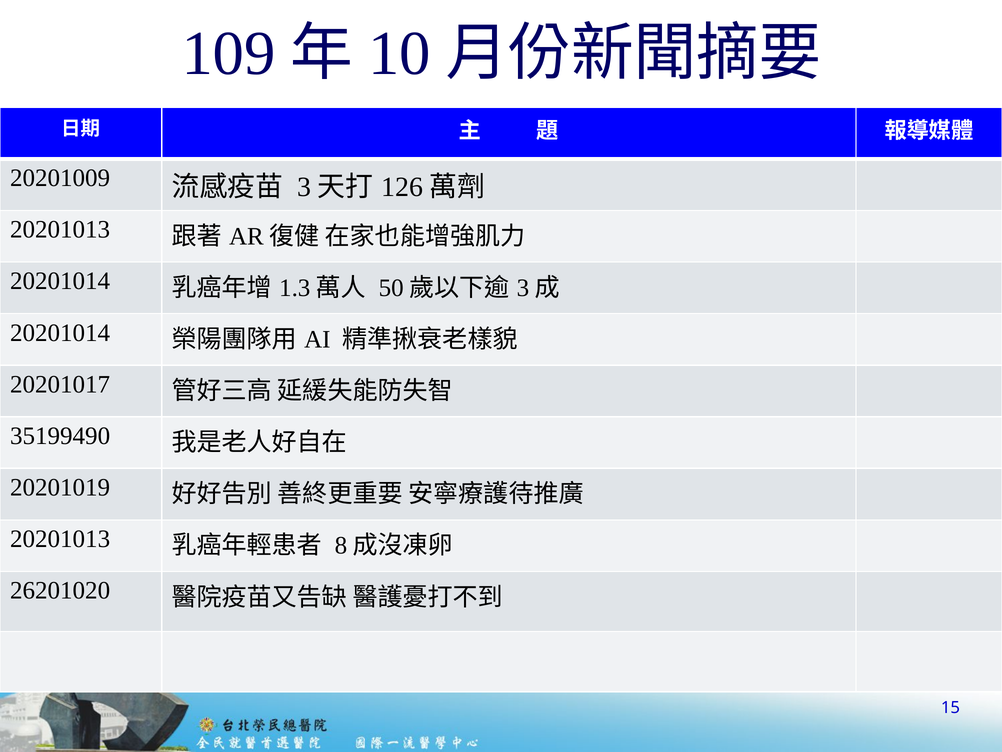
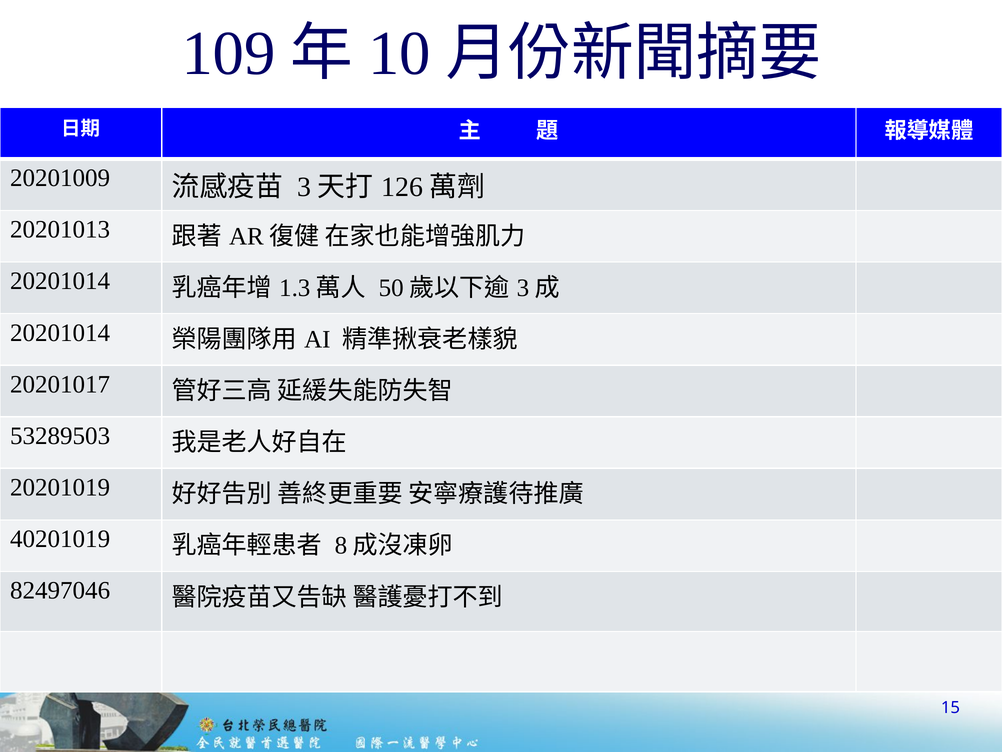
35199490: 35199490 -> 53289503
20201013 at (60, 539): 20201013 -> 40201019
26201020: 26201020 -> 82497046
